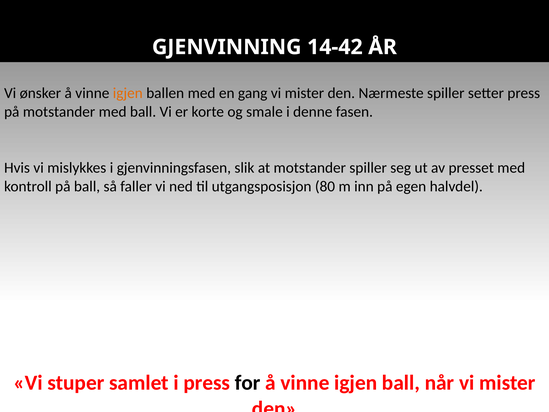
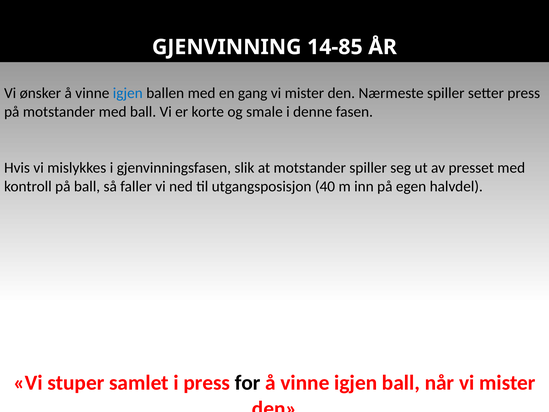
14-42: 14-42 -> 14-85
igjen at (128, 93) colour: orange -> blue
80: 80 -> 40
